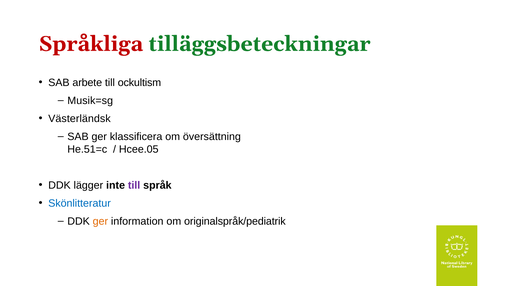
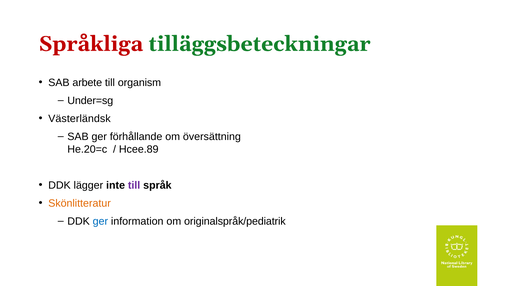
ockultism: ockultism -> organism
Musik=sg: Musik=sg -> Under=sg
klassificera: klassificera -> förhållande
He.51=c: He.51=c -> He.20=c
Hcee.05: Hcee.05 -> Hcee.89
Skönlitteratur colour: blue -> orange
ger at (100, 222) colour: orange -> blue
